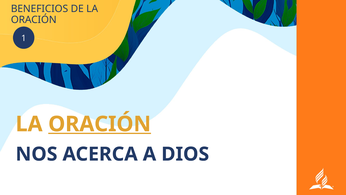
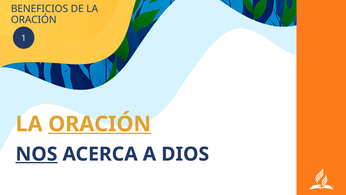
NOS underline: none -> present
